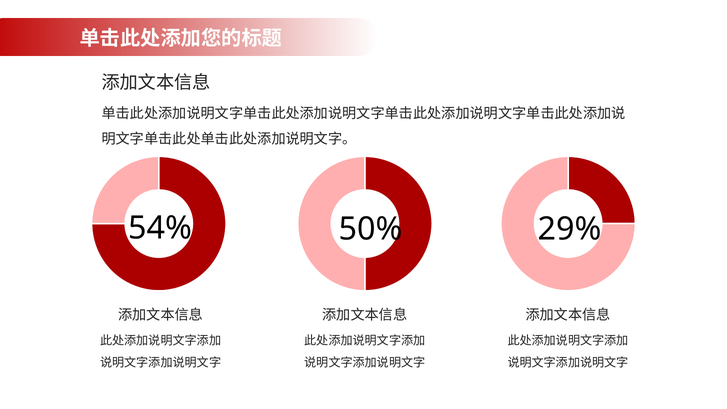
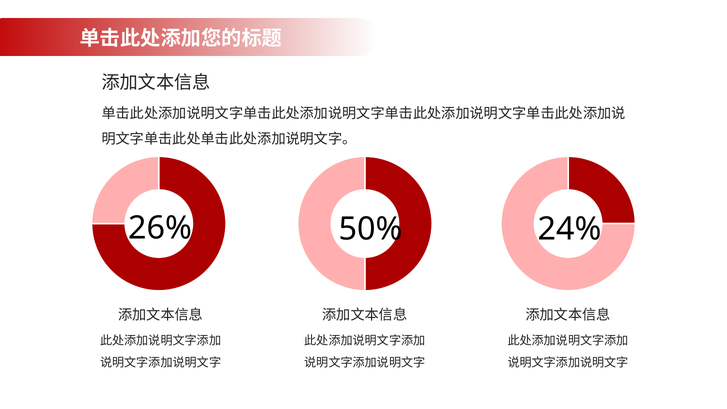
54%: 54% -> 26%
29%: 29% -> 24%
